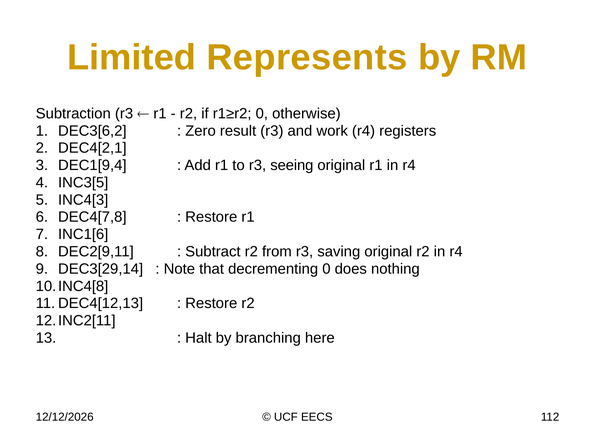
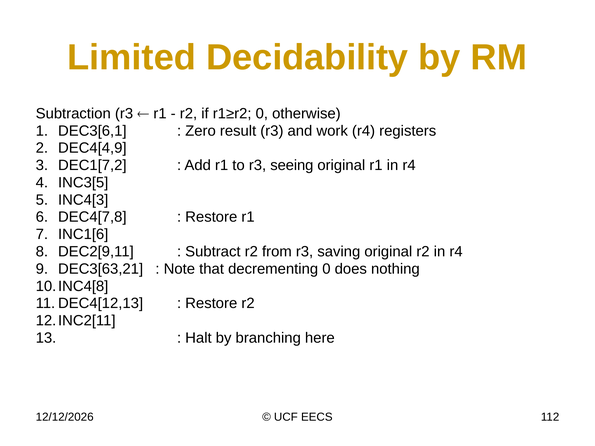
Represents: Represents -> Decidability
DEC3[6,2: DEC3[6,2 -> DEC3[6,1
DEC4[2,1: DEC4[2,1 -> DEC4[4,9
DEC1[9,4: DEC1[9,4 -> DEC1[7,2
DEC3[29,14: DEC3[29,14 -> DEC3[63,21
